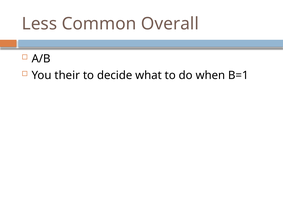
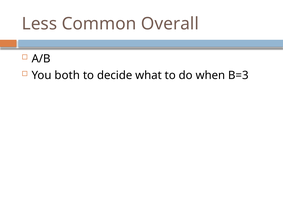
their: their -> both
B=1: B=1 -> B=3
